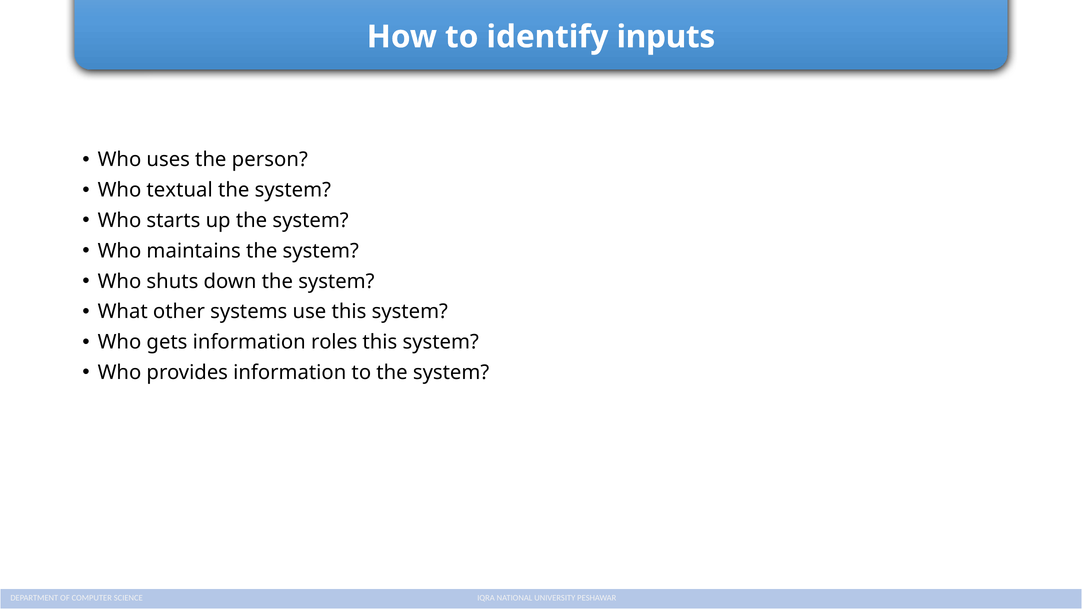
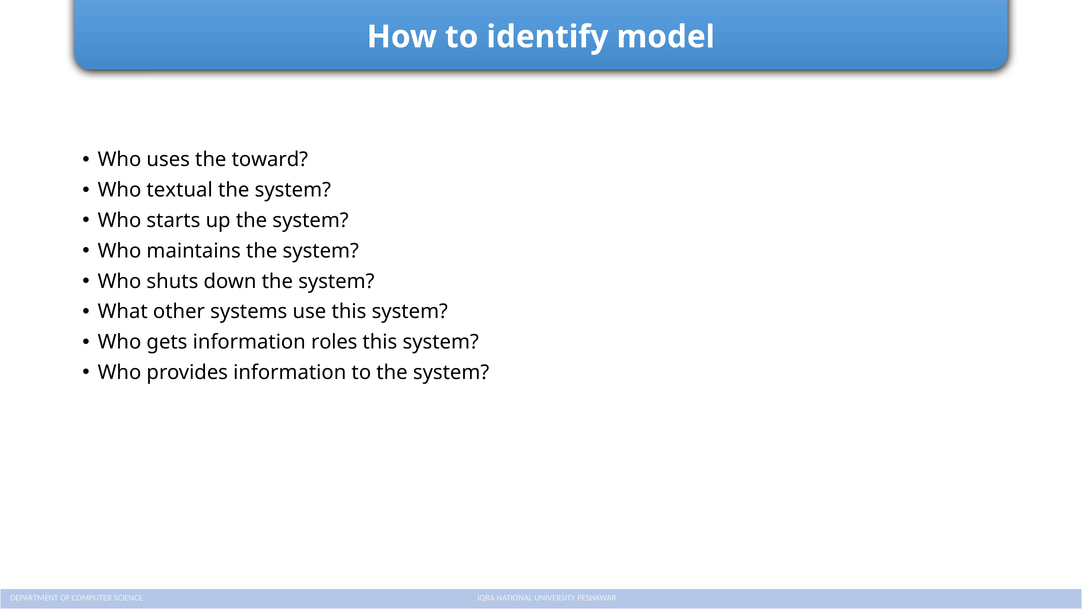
inputs: inputs -> model
person: person -> toward
